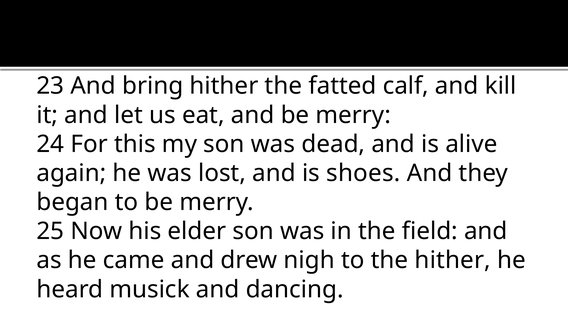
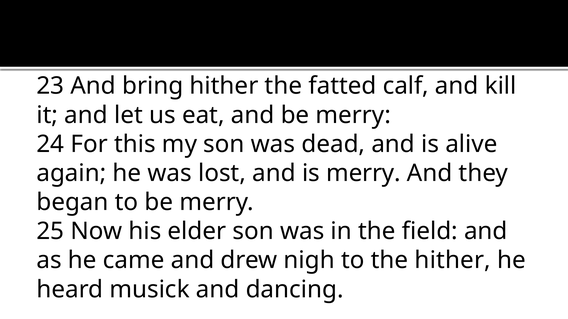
is shoes: shoes -> merry
